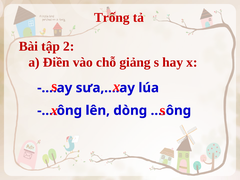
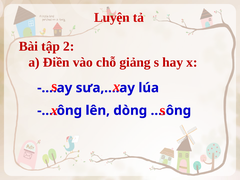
Trống: Trống -> Luyện
